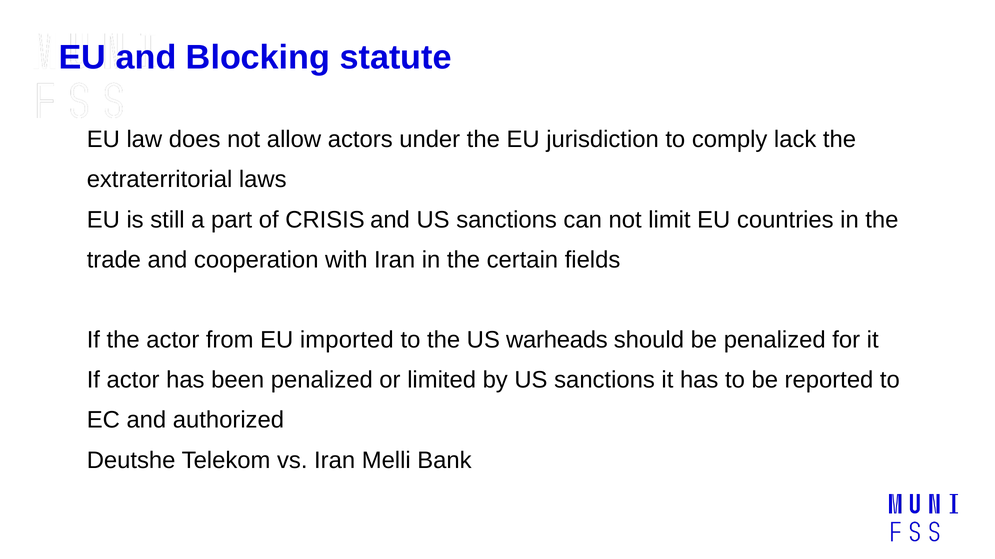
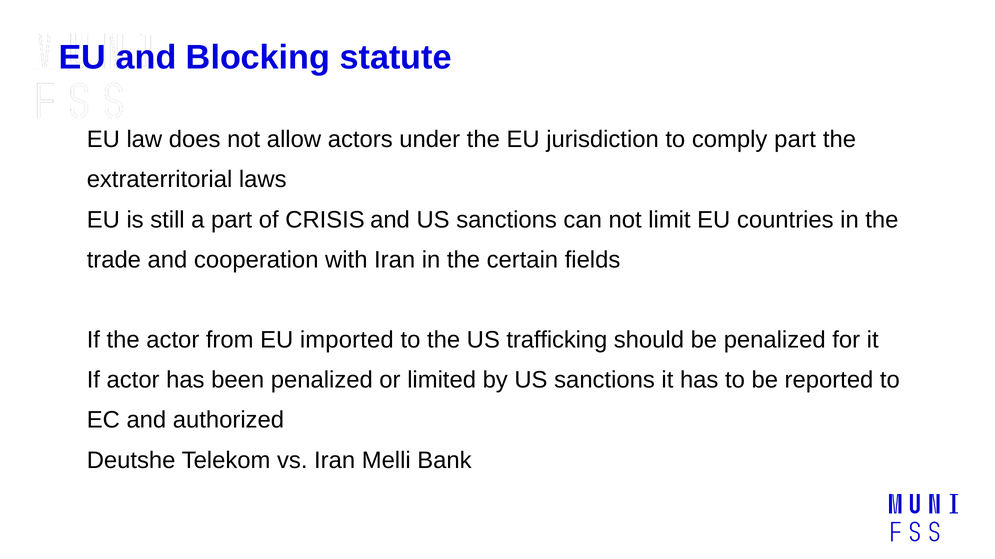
comply lack: lack -> part
warheads: warheads -> trafficking
